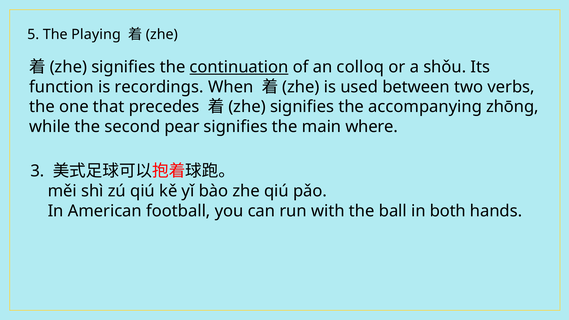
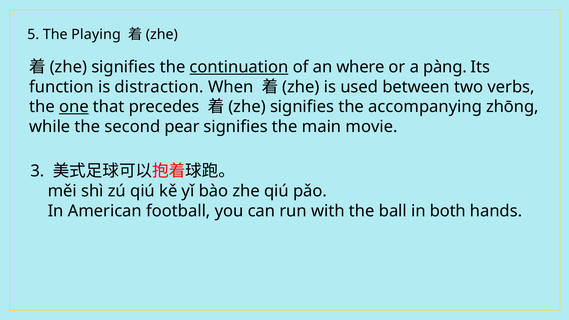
colloq: colloq -> where
shǒu: shǒu -> pàng
recordings: recordings -> distraction
one underline: none -> present
where: where -> movie
